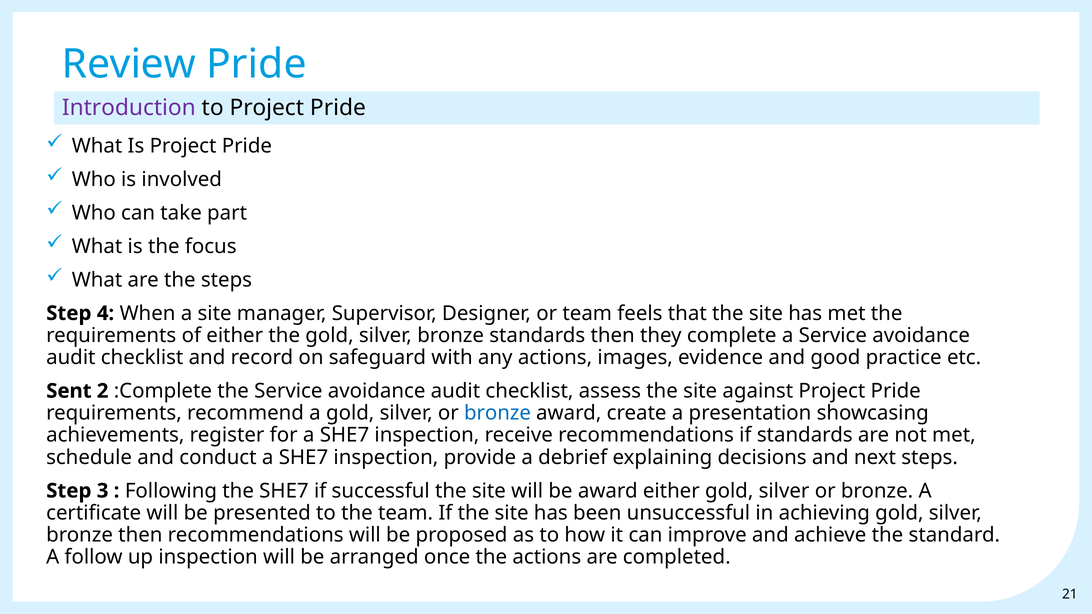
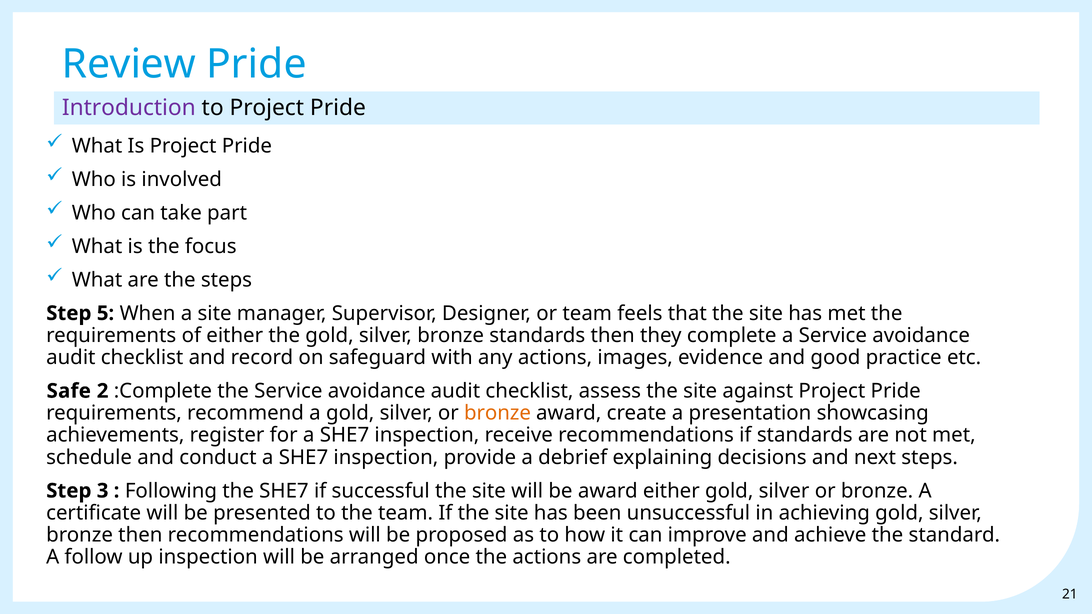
4: 4 -> 5
Sent: Sent -> Safe
bronze at (498, 413) colour: blue -> orange
